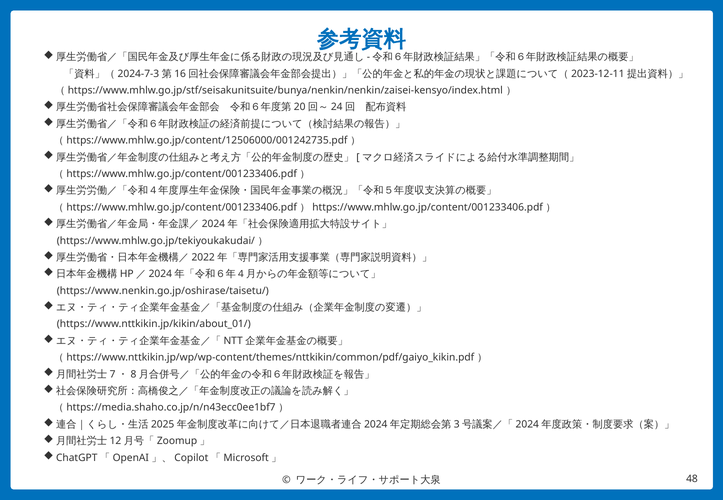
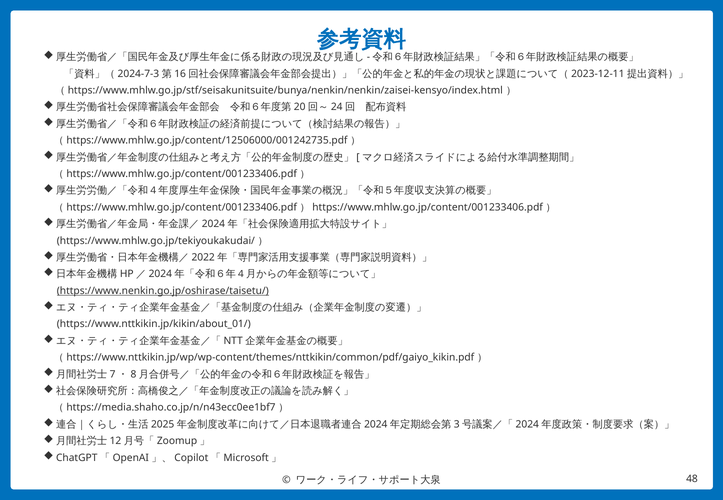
https://www.nenkin.go.jp/oshirase/taisetu/ underline: none -> present
